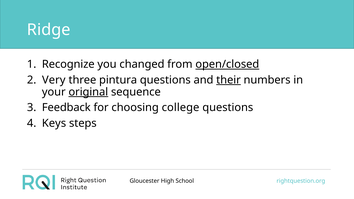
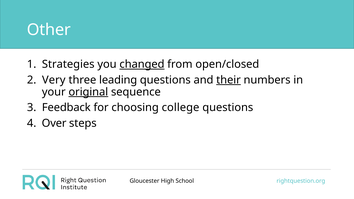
Ridge: Ridge -> Other
Recognize: Recognize -> Strategies
changed underline: none -> present
open/closed underline: present -> none
pintura: pintura -> leading
Keys: Keys -> Over
